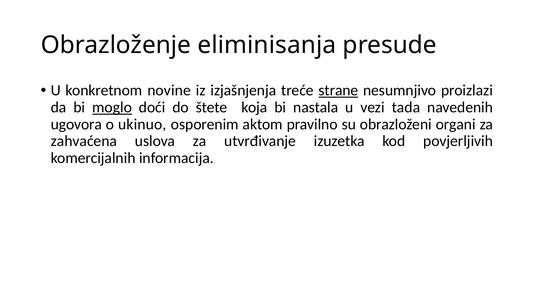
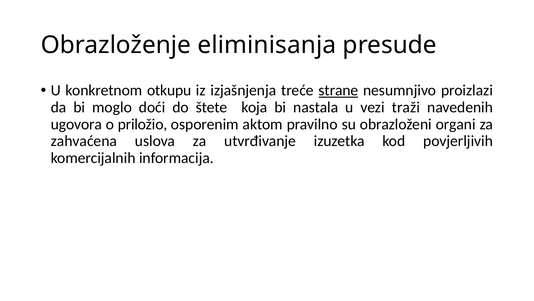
novine: novine -> otkupu
moglo underline: present -> none
tada: tada -> traži
ukinuo: ukinuo -> priložio
